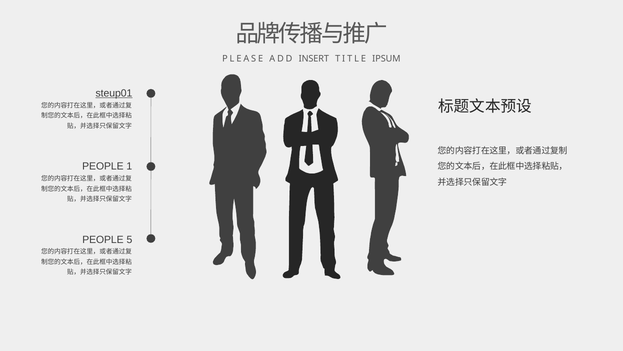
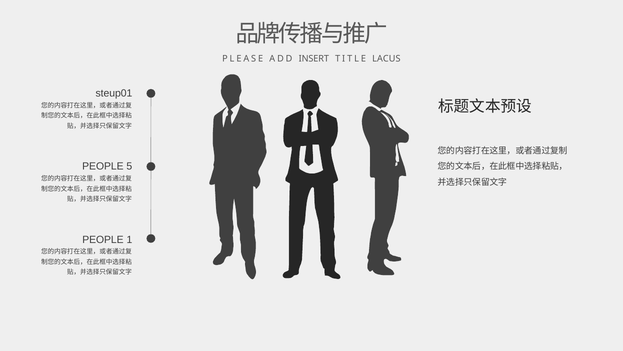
IPSUM: IPSUM -> LACUS
steup01 underline: present -> none
1: 1 -> 5
5: 5 -> 1
